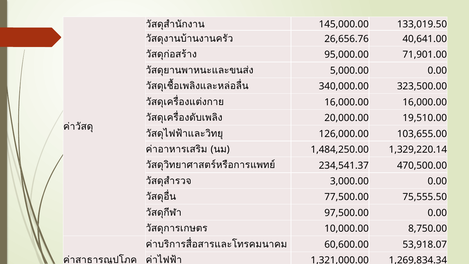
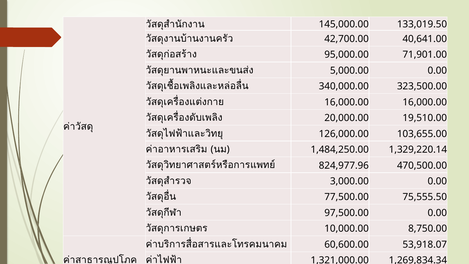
26,656.76: 26,656.76 -> 42,700.00
234,541.37: 234,541.37 -> 824,977.96
